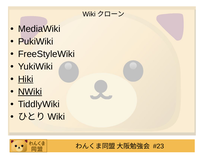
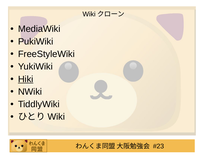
NWiki underline: present -> none
